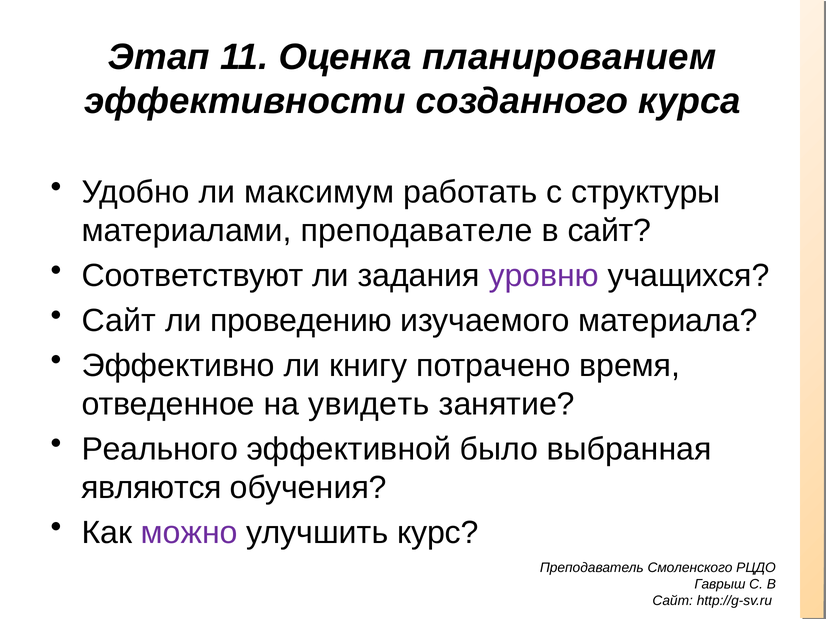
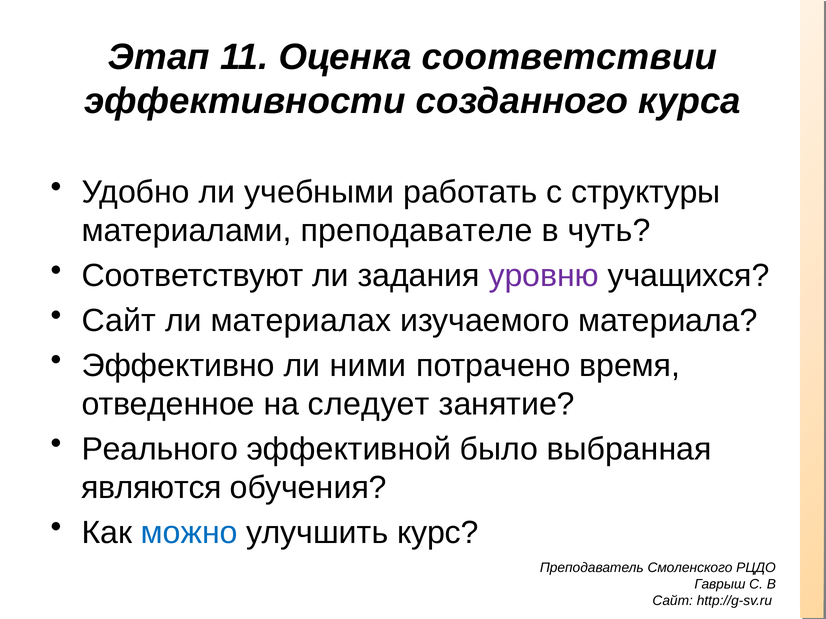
планированием: планированием -> соответствии
максимум: максимум -> учебными
сайт at (609, 231): сайт -> чуть
проведению: проведению -> материалах
книгу: книгу -> ними
увидеть: увидеть -> следует
можно colour: purple -> blue
